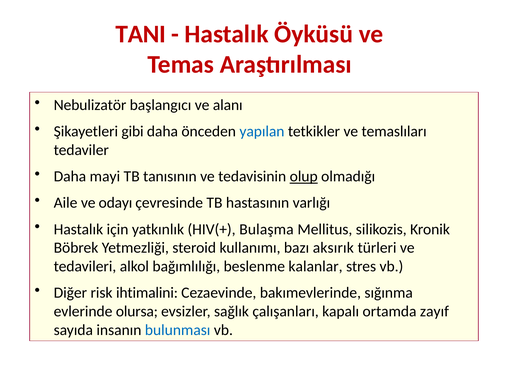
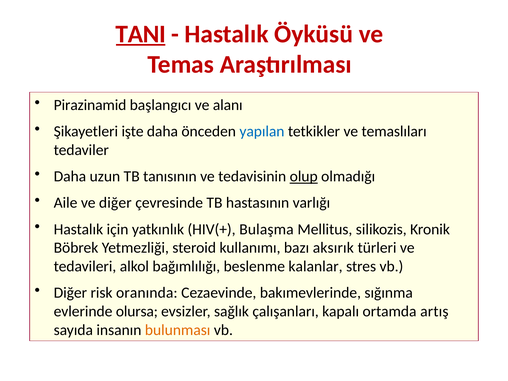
TANI underline: none -> present
Nebulizatör: Nebulizatör -> Pirazinamid
gibi: gibi -> işte
mayi: mayi -> uzun
ve odayı: odayı -> diğer
ihtimalini: ihtimalini -> oranında
zayıf: zayıf -> artış
bulunması colour: blue -> orange
